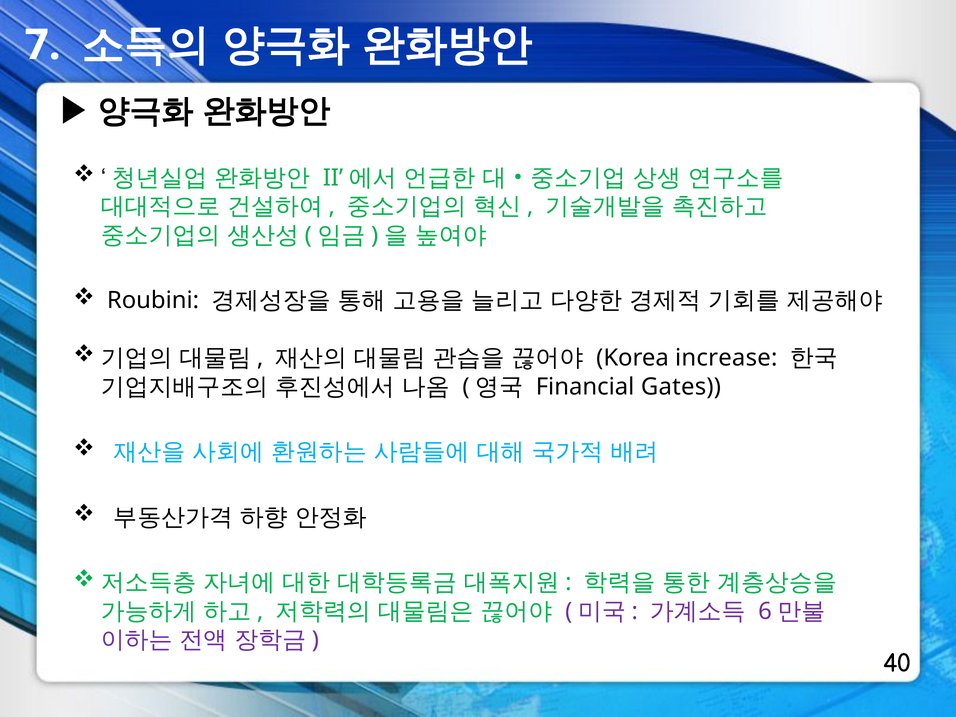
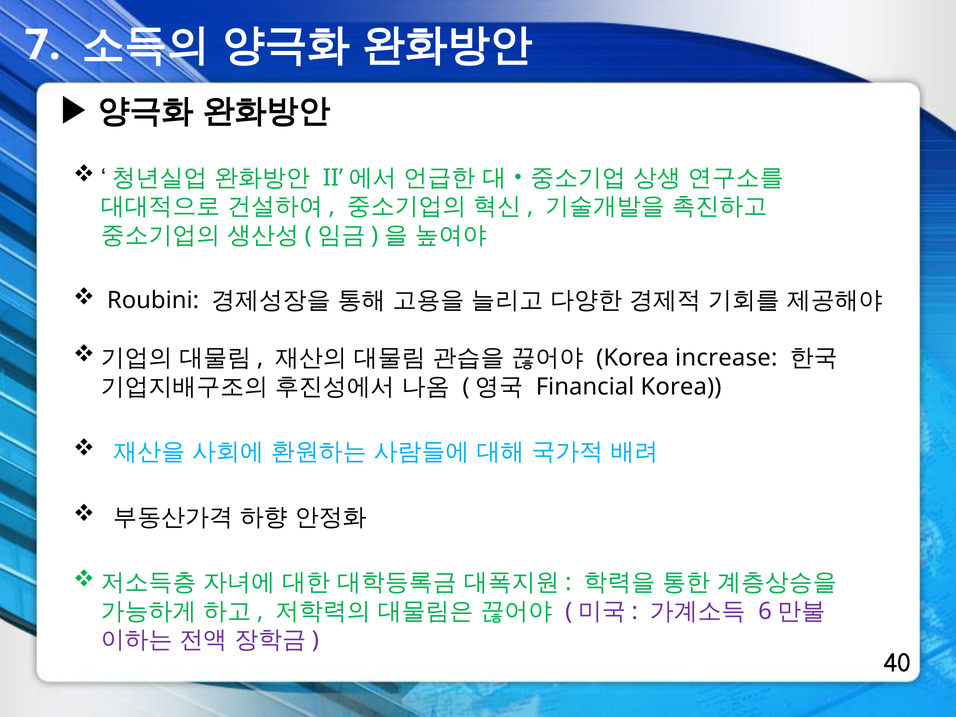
Financial Gates: Gates -> Korea
